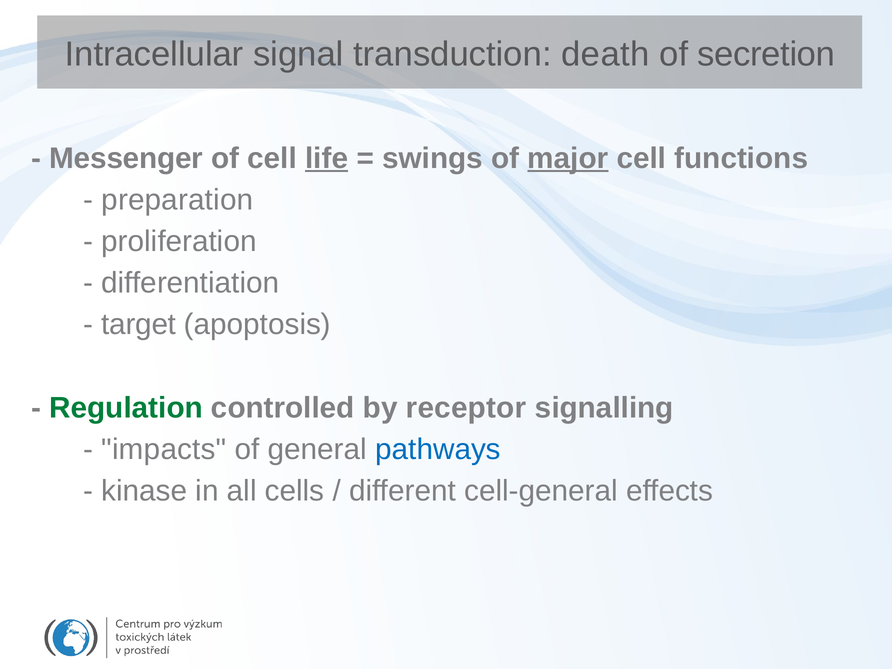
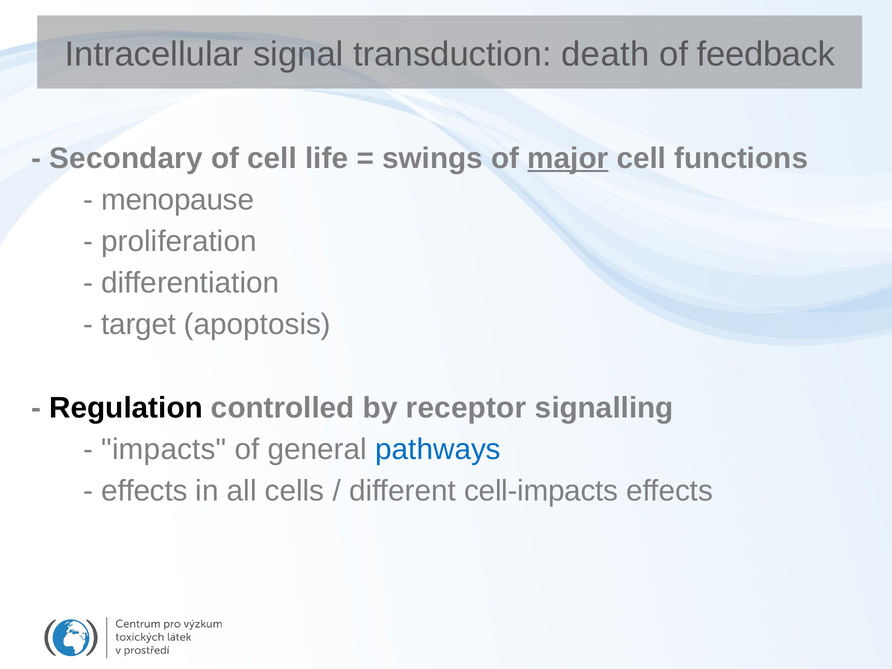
secretion: secretion -> feedback
Messenger: Messenger -> Secondary
life underline: present -> none
preparation: preparation -> menopause
Regulation colour: green -> black
kinase at (144, 491): kinase -> effects
cell-general: cell-general -> cell-impacts
